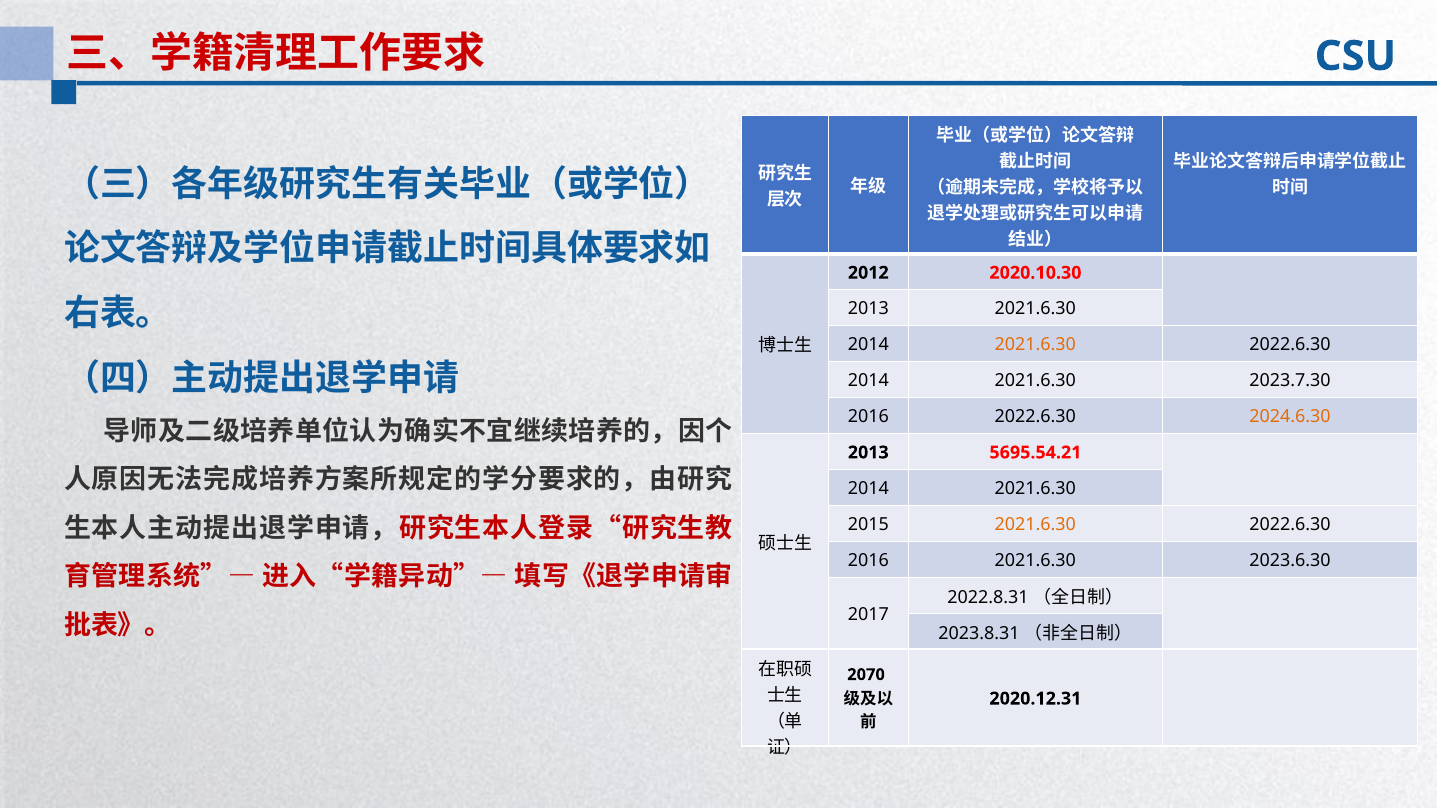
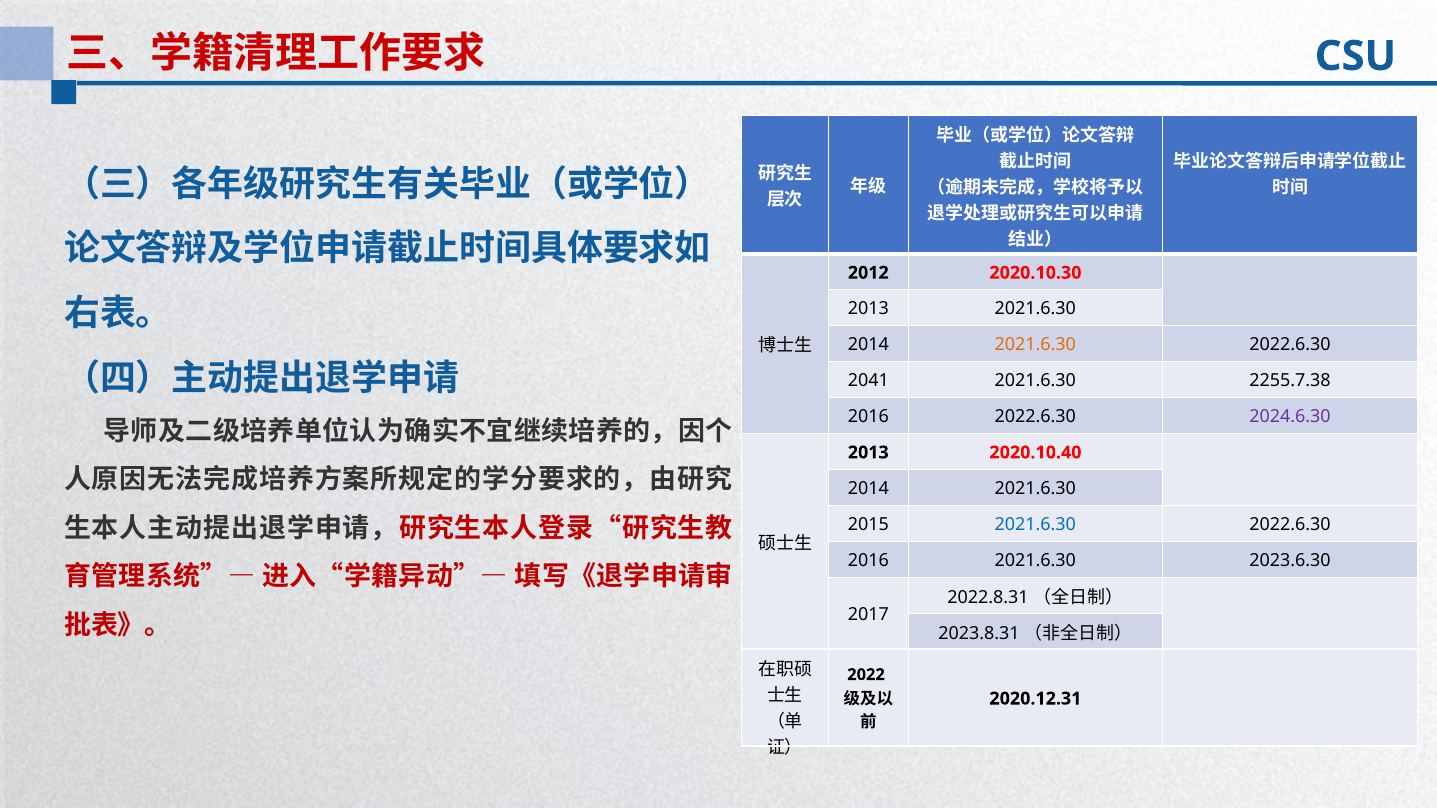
2014 at (868, 381): 2014 -> 2041
2023.7.30: 2023.7.30 -> 2255.7.38
2024.6.30 colour: orange -> purple
5695.54.21: 5695.54.21 -> 2020.10.40
2021.6.30 at (1035, 525) colour: orange -> blue
2070: 2070 -> 2022
